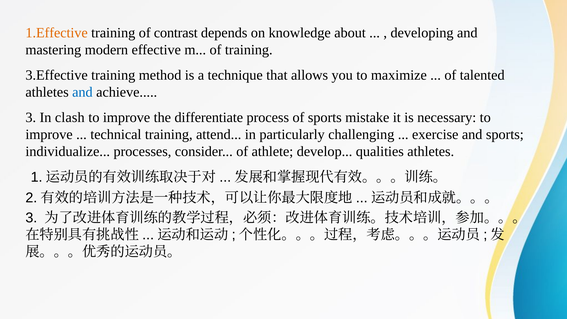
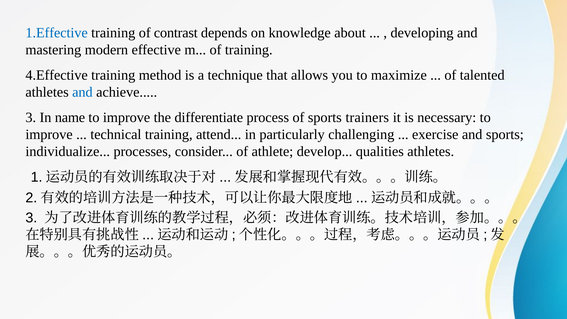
1.Effective colour: orange -> blue
3.Effective: 3.Effective -> 4.Effective
clash: clash -> name
mistake: mistake -> trainers
